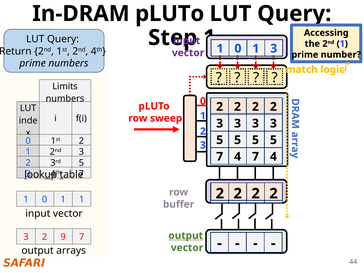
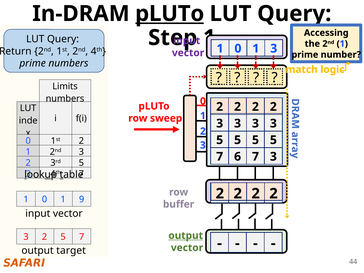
pLUTo at (170, 14) underline: none -> present
4 at (238, 157): 4 -> 6
4 at (273, 157): 4 -> 3
1 1: 1 -> 9
2 9: 9 -> 5
arrays: arrays -> target
